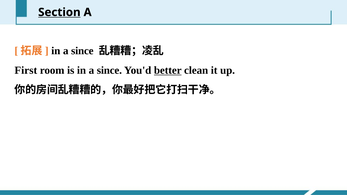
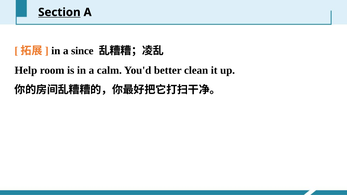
First: First -> Help
is in a since: since -> calm
better underline: present -> none
